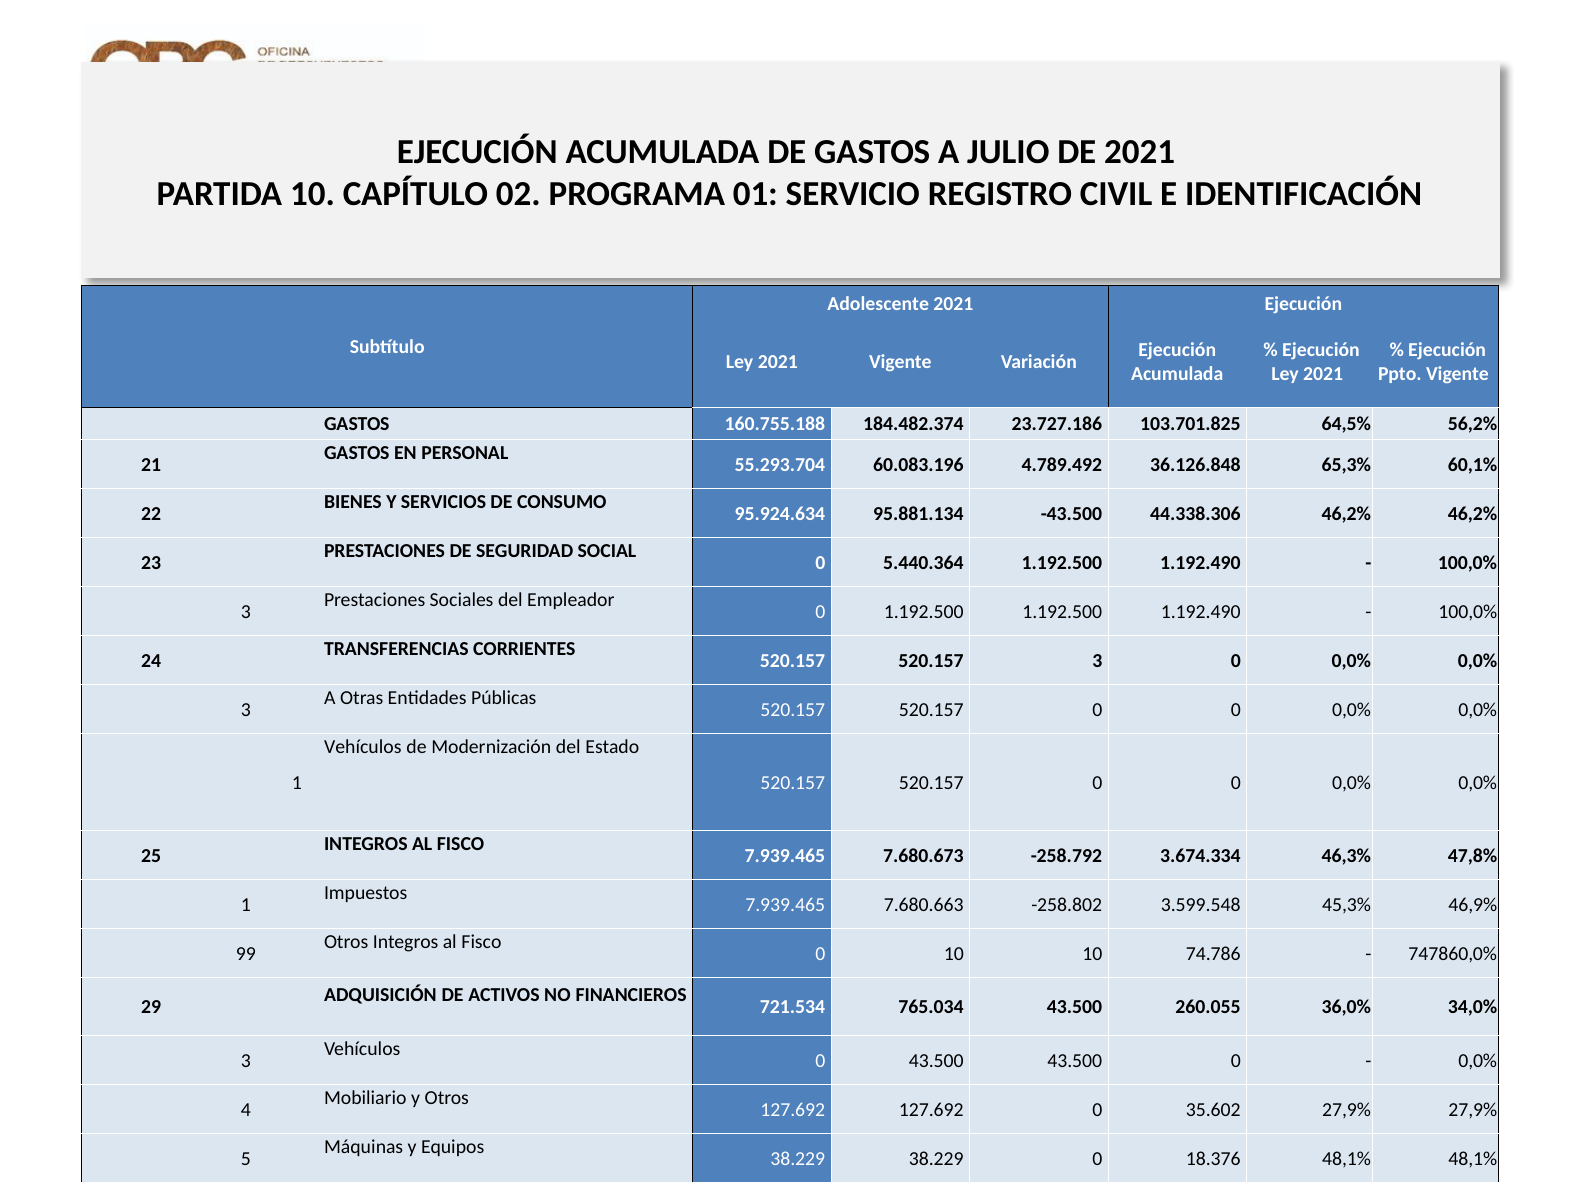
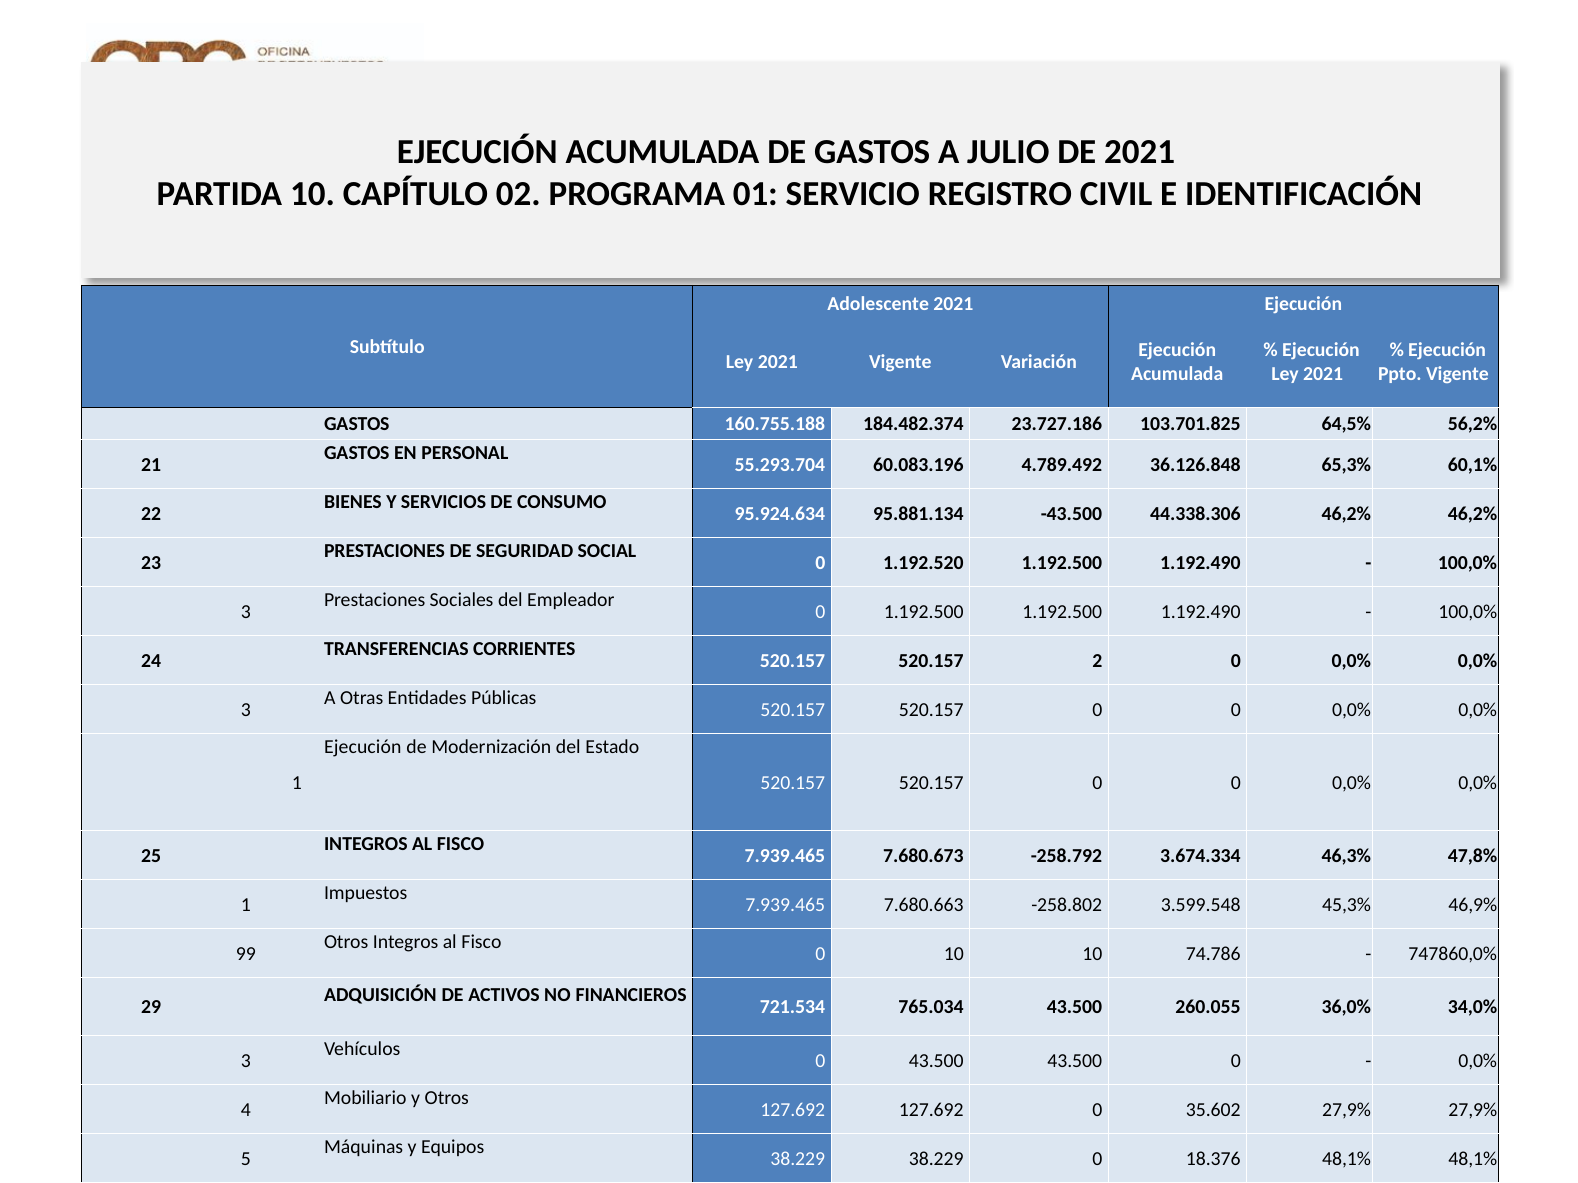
5.440.364: 5.440.364 -> 1.192.520
520.157 3: 3 -> 2
Vehículos at (363, 748): Vehículos -> Ejecución
